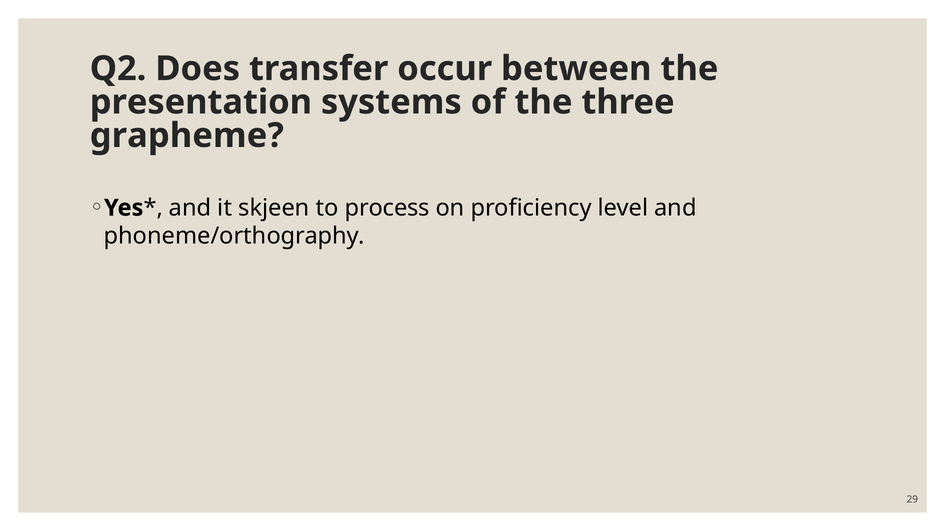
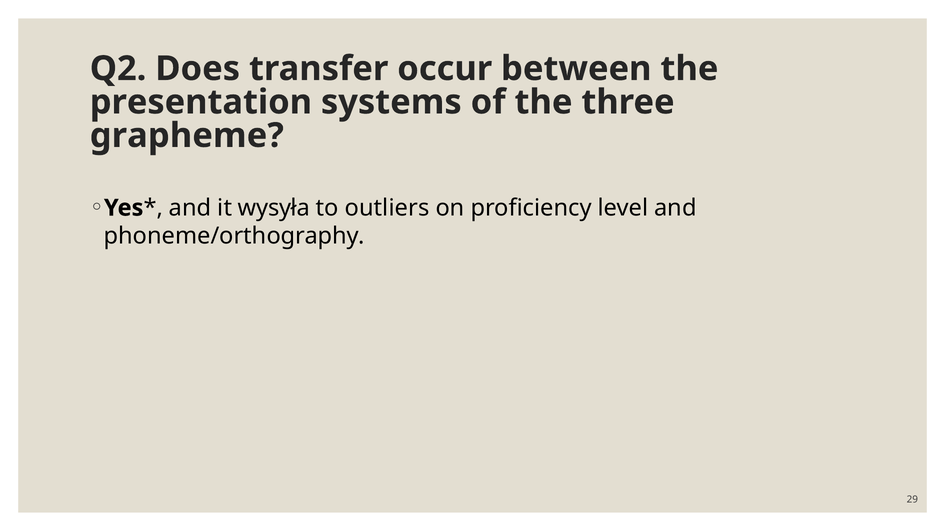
skjeen: skjeen -> wysyła
process: process -> outliers
